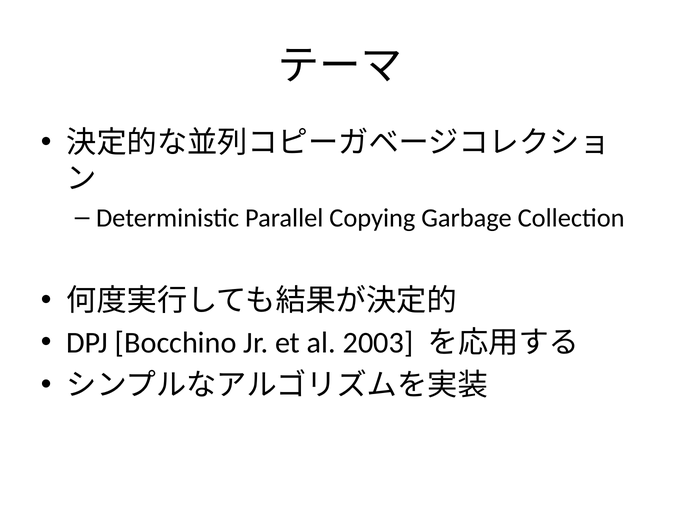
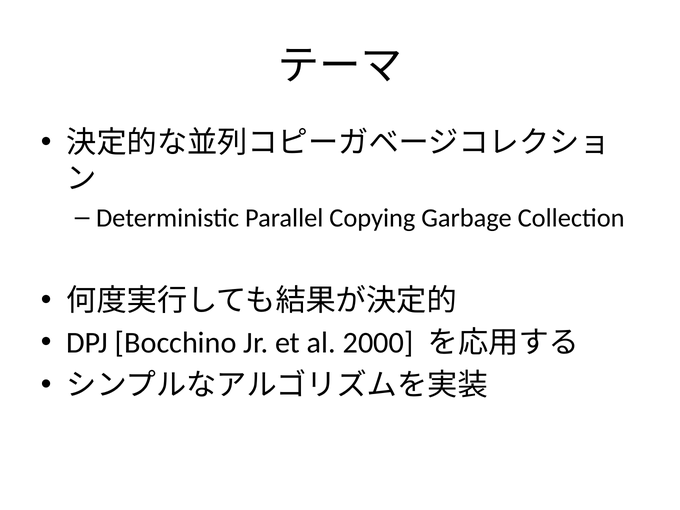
2003: 2003 -> 2000
